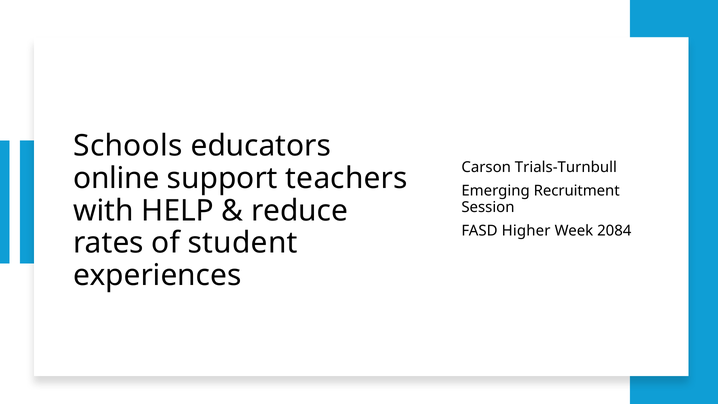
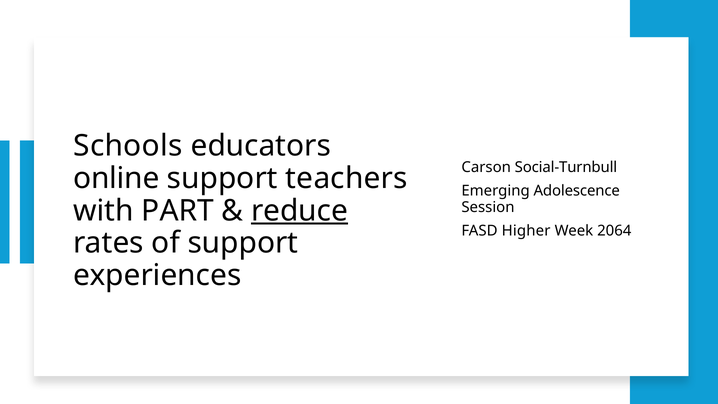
Trials-Turnbull: Trials-Turnbull -> Social-Turnbull
Recruitment: Recruitment -> Adolescence
HELP: HELP -> PART
reduce underline: none -> present
2084: 2084 -> 2064
of student: student -> support
